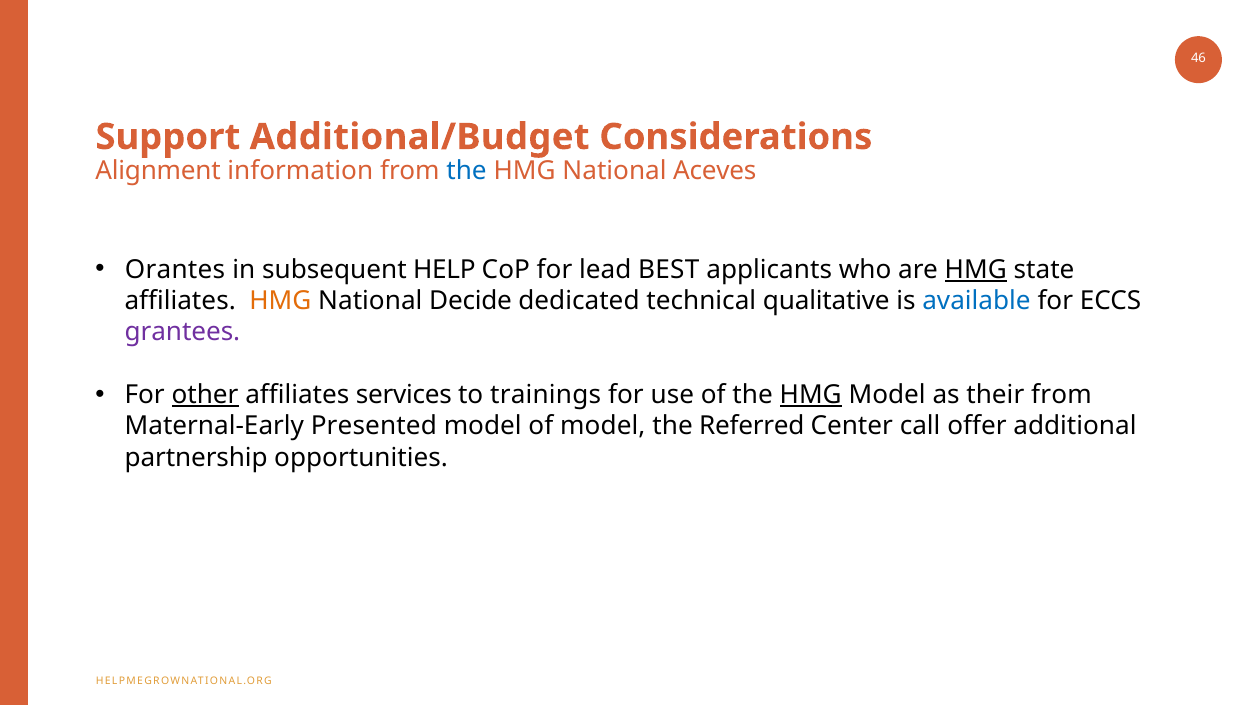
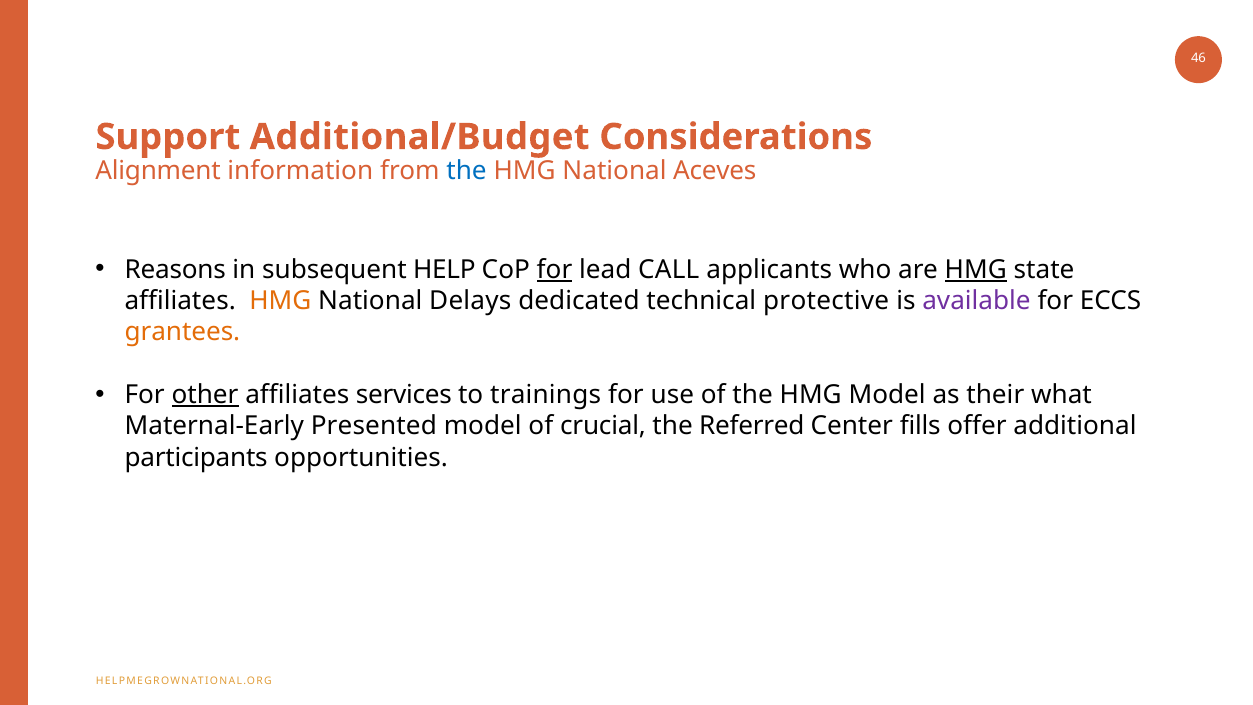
Orantes: Orantes -> Reasons
for at (555, 270) underline: none -> present
BEST: BEST -> CALL
Decide: Decide -> Delays
qualitative: qualitative -> protective
available colour: blue -> purple
grantees colour: purple -> orange
HMG at (811, 395) underline: present -> none
their from: from -> what
of model: model -> crucial
call: call -> fills
partnership: partnership -> participants
